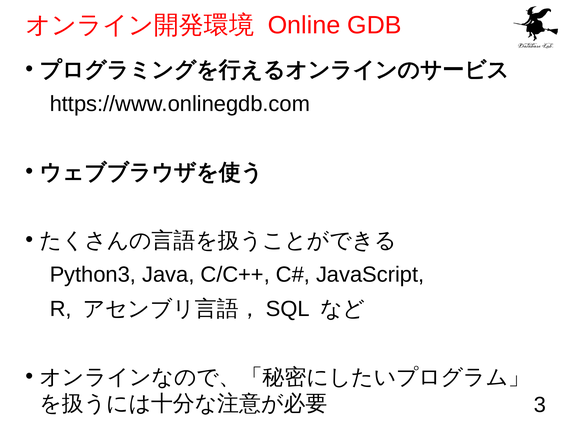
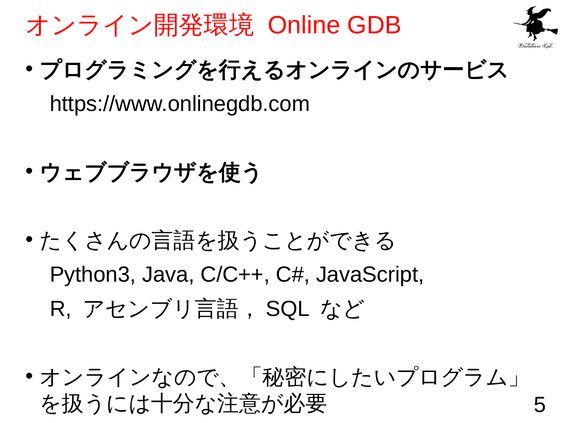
3: 3 -> 5
